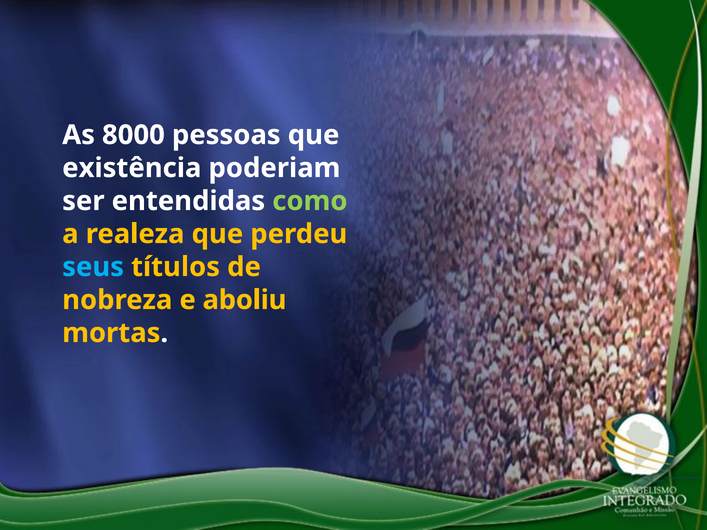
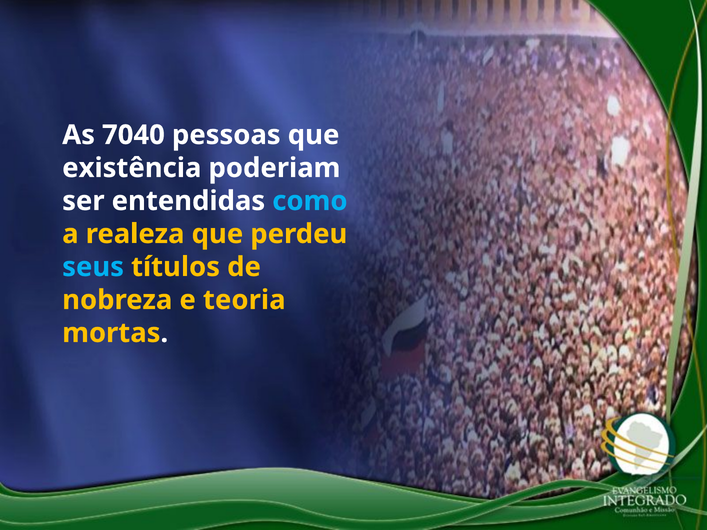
8000: 8000 -> 7040
como colour: light green -> light blue
aboliu: aboliu -> teoria
